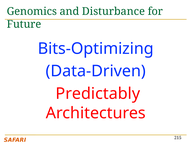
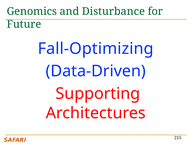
Bits-Optimizing: Bits-Optimizing -> Fall-Optimizing
Predictably: Predictably -> Supporting
